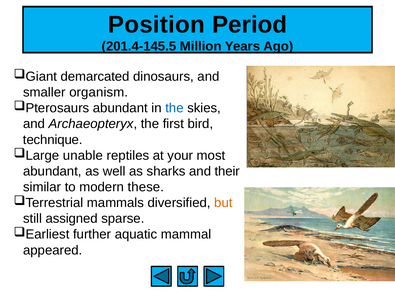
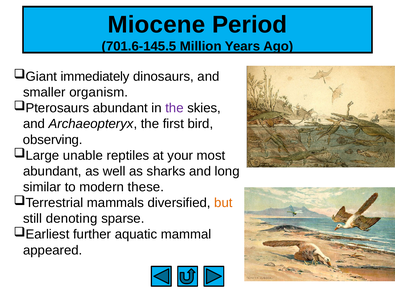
Position: Position -> Miocene
201.4-145.5: 201.4-145.5 -> 701.6-145.5
demarcated: demarcated -> immediately
the at (174, 108) colour: blue -> purple
technique: technique -> observing
their: their -> long
assigned: assigned -> denoting
